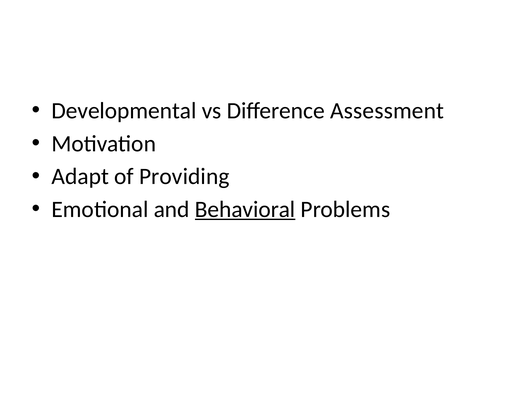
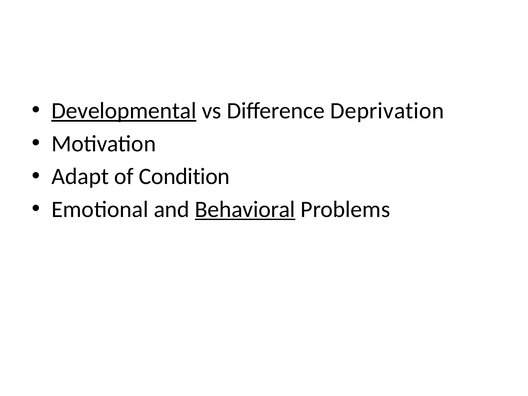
Developmental underline: none -> present
Assessment: Assessment -> Deprivation
Providing: Providing -> Condition
